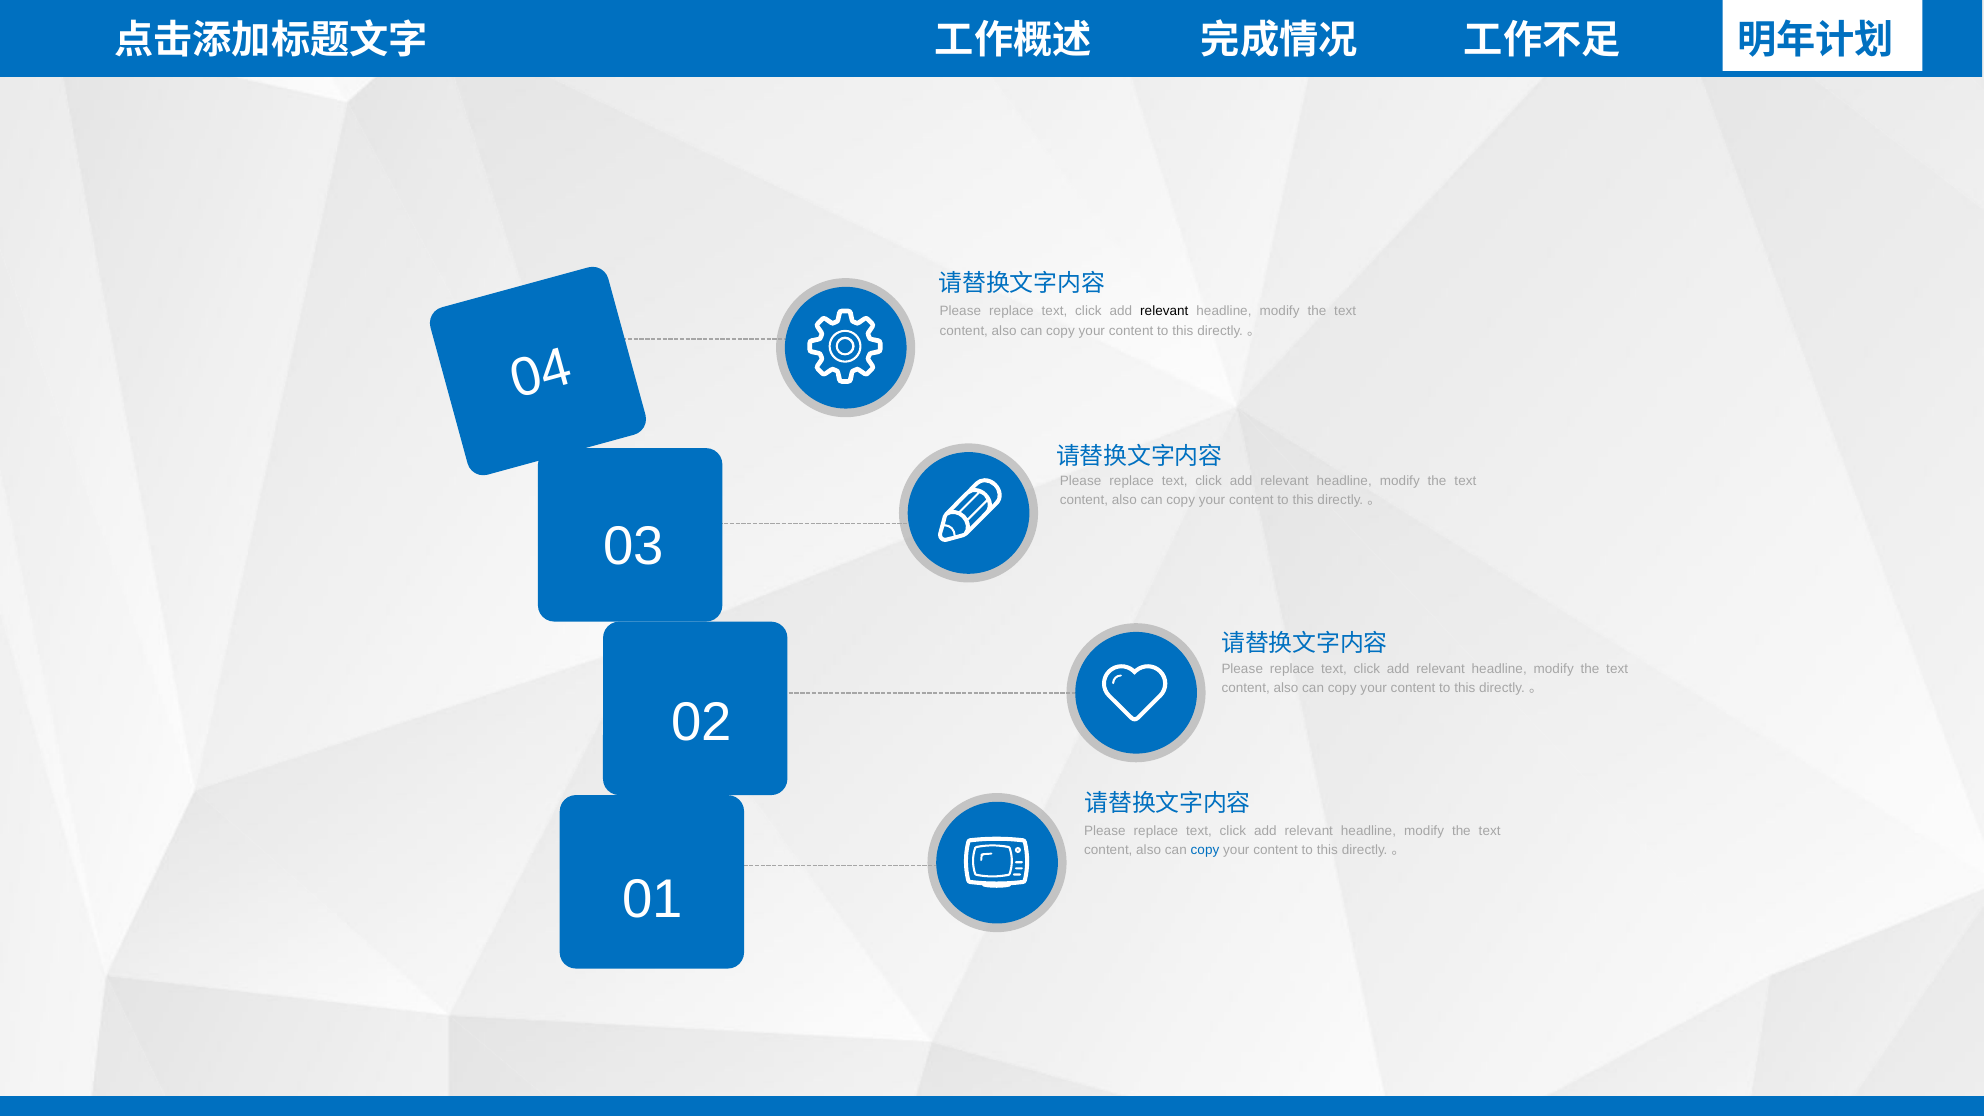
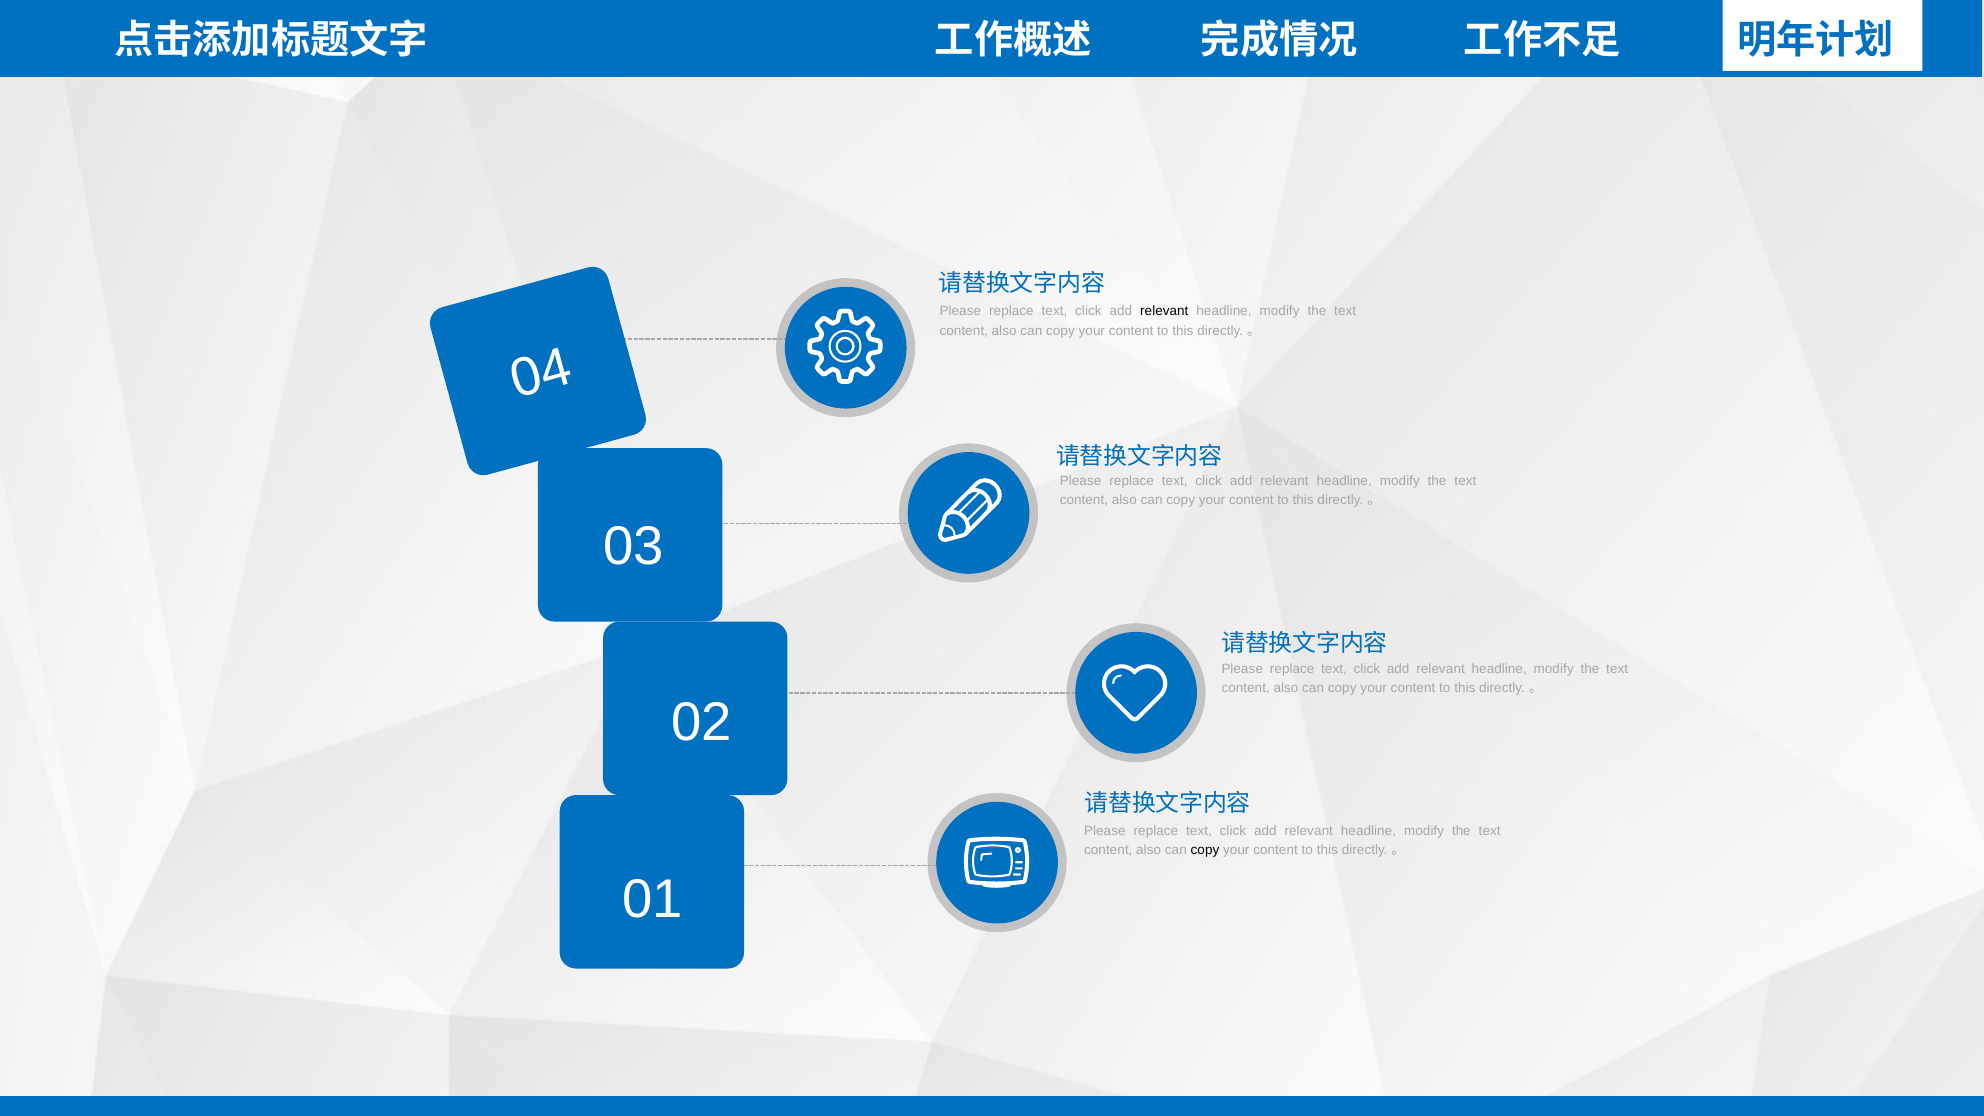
copy at (1205, 850) colour: blue -> black
